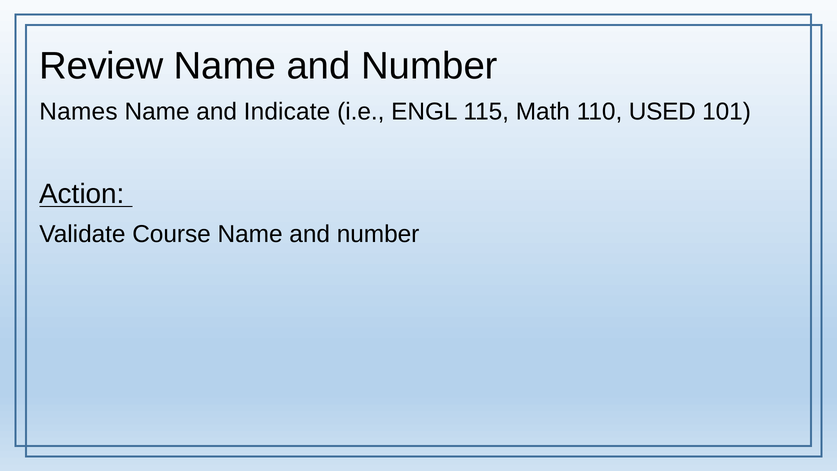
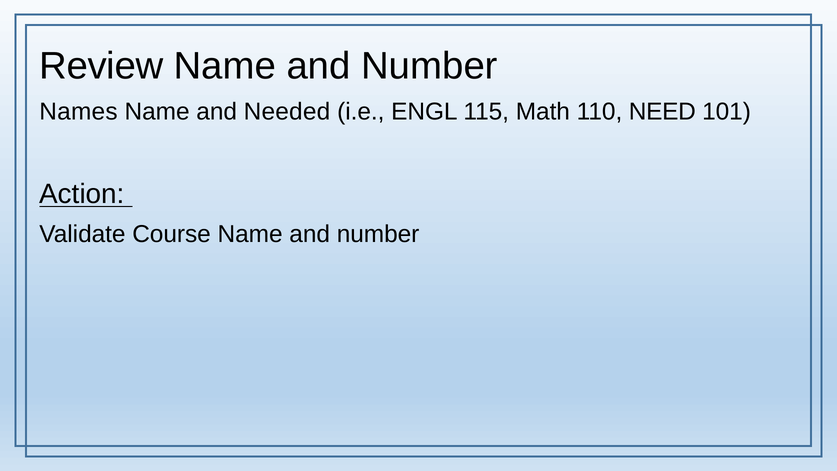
Indicate: Indicate -> Needed
USED: USED -> NEED
